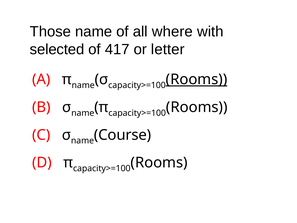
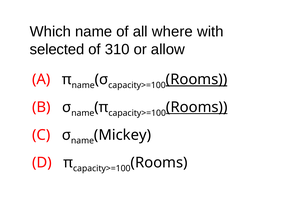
Those: Those -> Which
417: 417 -> 310
letter: letter -> allow
Rooms at (197, 107) underline: none -> present
Course: Course -> Mickey
